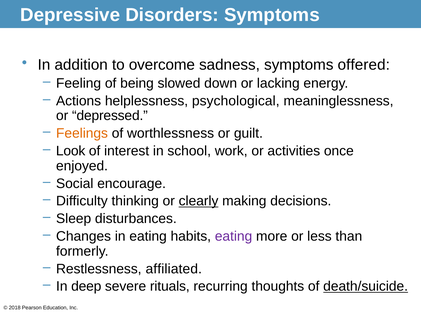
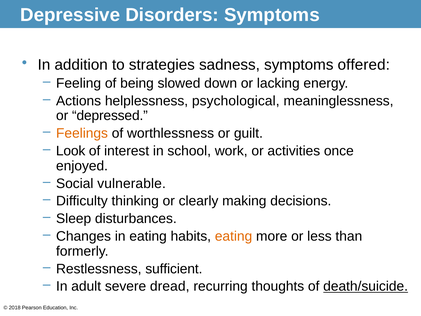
overcome: overcome -> strategies
encourage: encourage -> vulnerable
clearly underline: present -> none
eating at (234, 236) colour: purple -> orange
affiliated: affiliated -> sufficient
deep: deep -> adult
rituals: rituals -> dread
